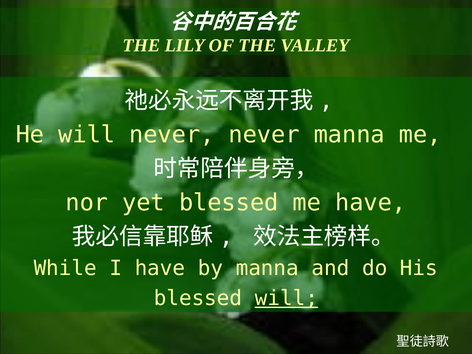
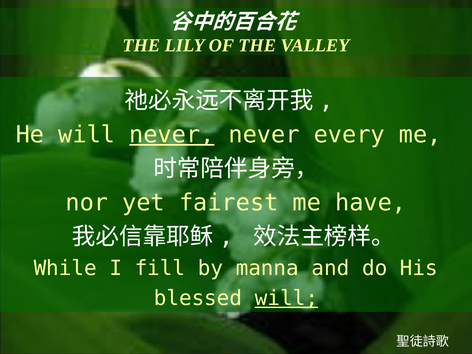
never at (172, 135) underline: none -> present
never manna: manna -> every
yet blessed: blessed -> fairest
I have: have -> fill
